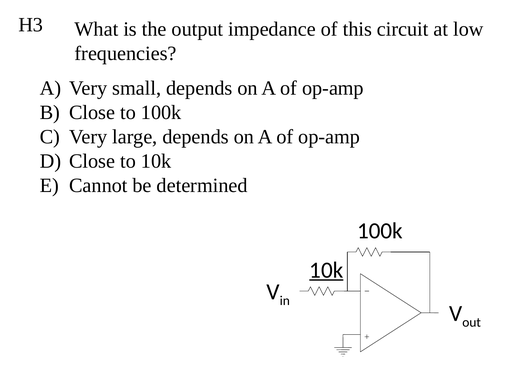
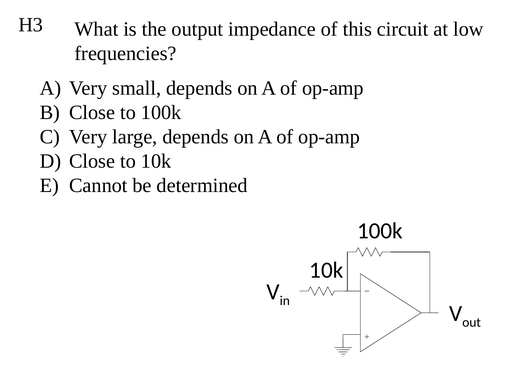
10k at (326, 270) underline: present -> none
